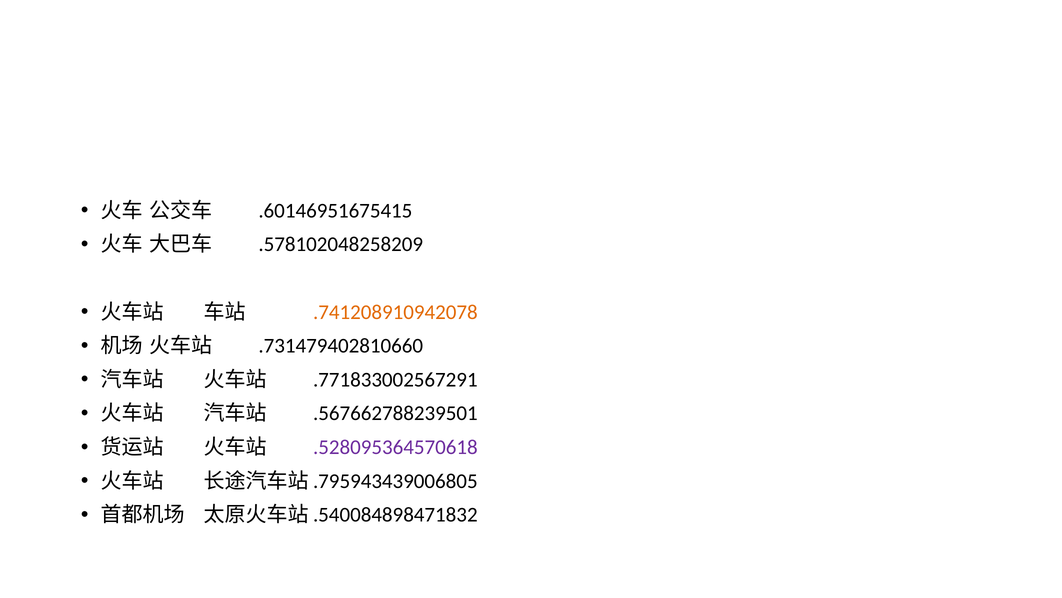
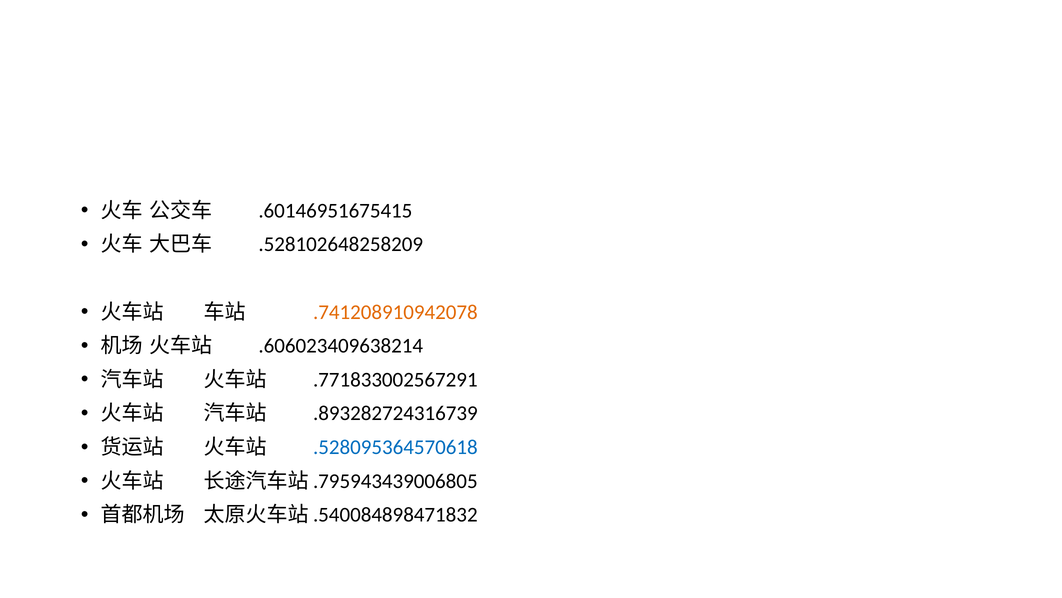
.578102048258209: .578102048258209 -> .528102648258209
.731479402810660: .731479402810660 -> .606023409638214
.567662788239501: .567662788239501 -> .893282724316739
.528095364570618 colour: purple -> blue
